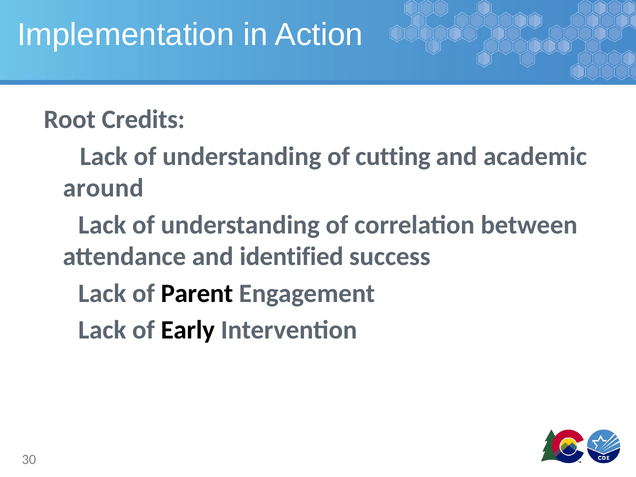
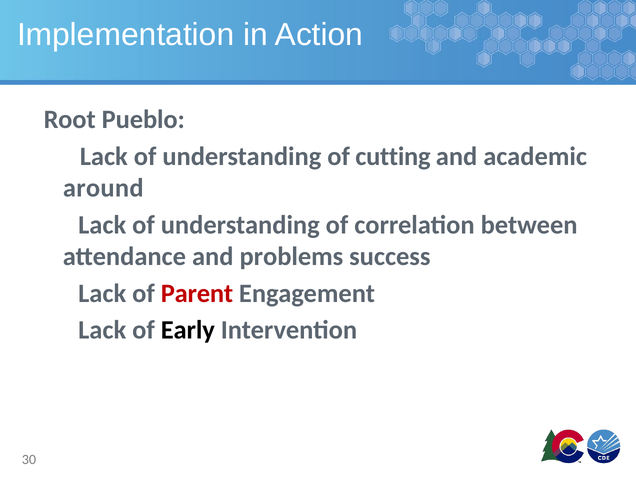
Credits: Credits -> Pueblo
identified: identified -> problems
Parent colour: black -> red
